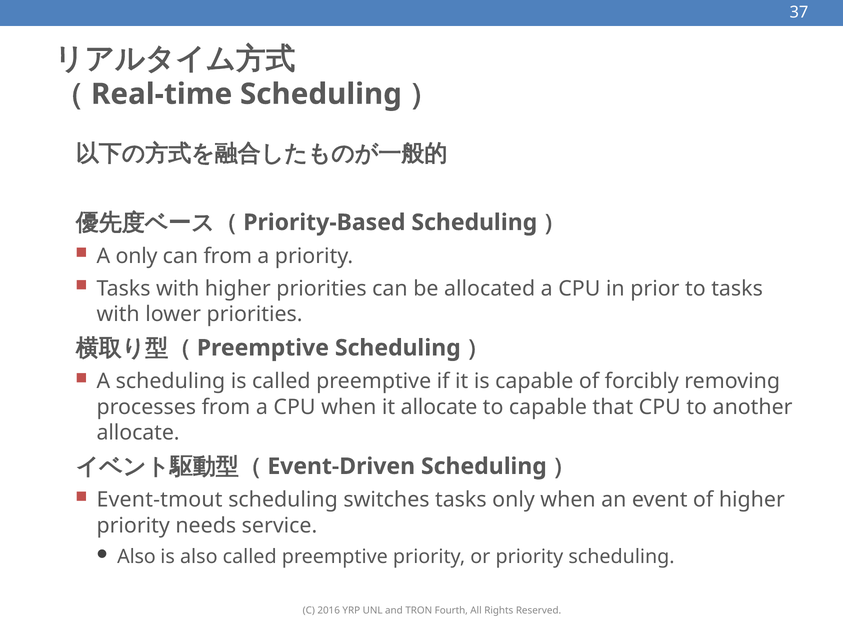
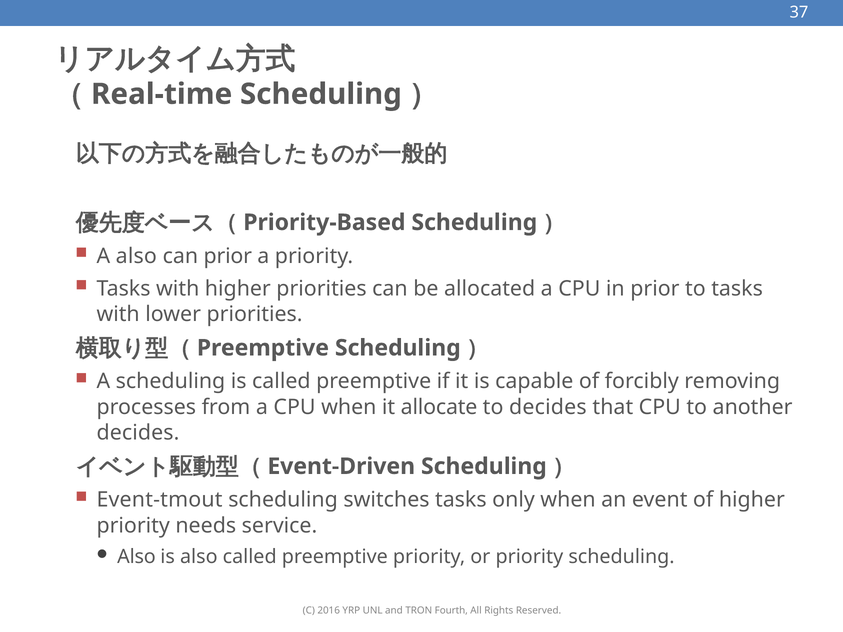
A only: only -> also
can from: from -> prior
to capable: capable -> decides
allocate at (138, 433): allocate -> decides
